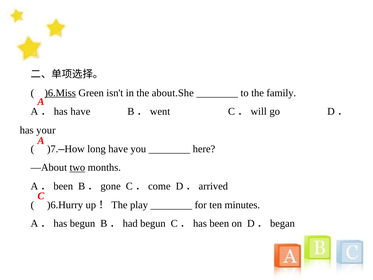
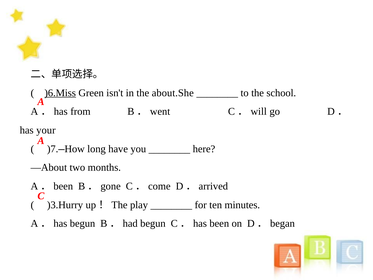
family: family -> school
have at (80, 111): have -> from
two underline: present -> none
)6.Hurry: )6.Hurry -> )3.Hurry
